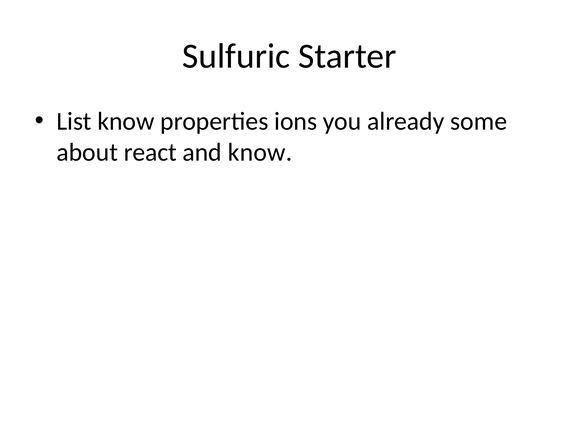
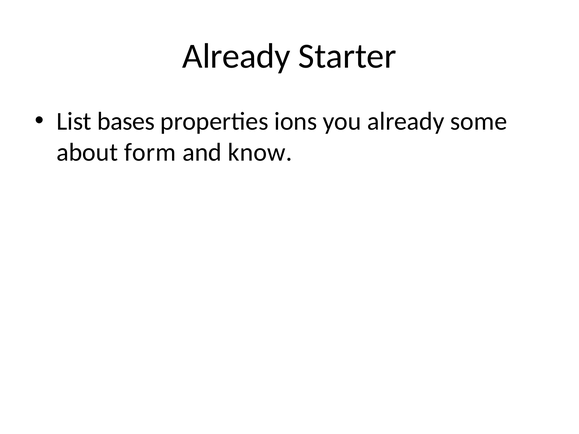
Sulfuric at (236, 56): Sulfuric -> Already
List know: know -> bases
react: react -> form
